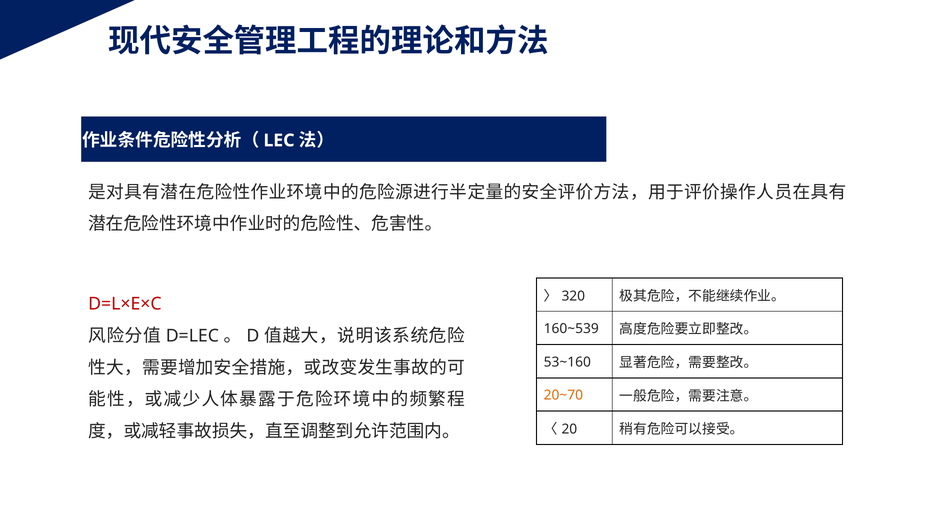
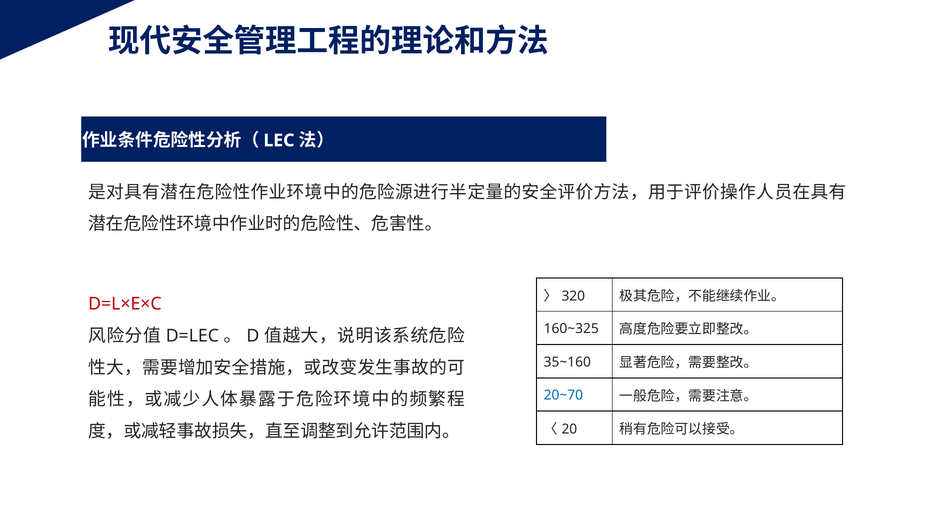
160~539: 160~539 -> 160~325
53~160: 53~160 -> 35~160
20~70 colour: orange -> blue
